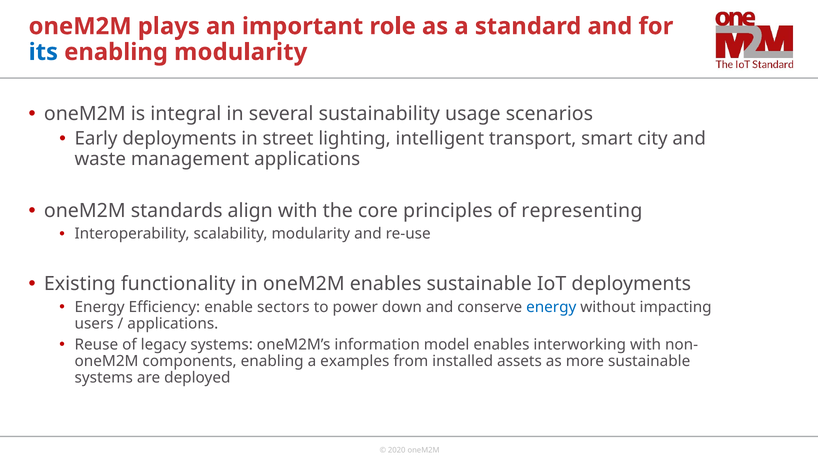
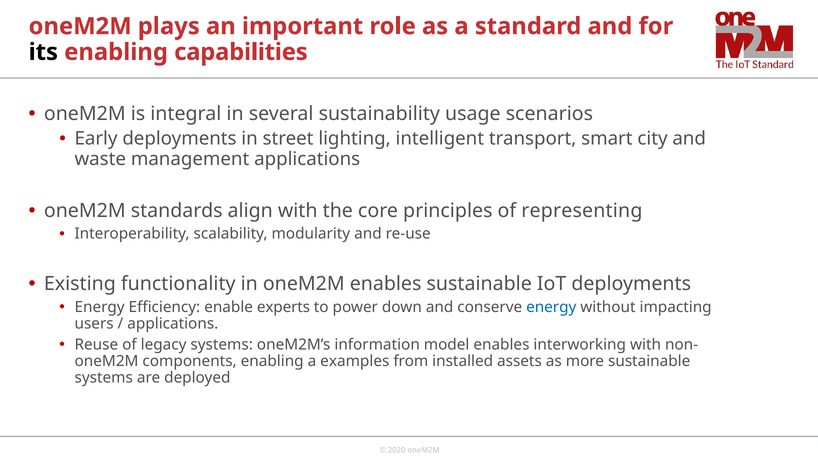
its colour: blue -> black
enabling modularity: modularity -> capabilities
sectors: sectors -> experts
